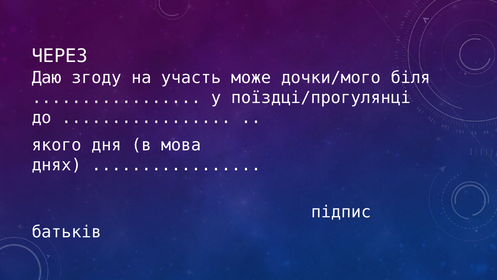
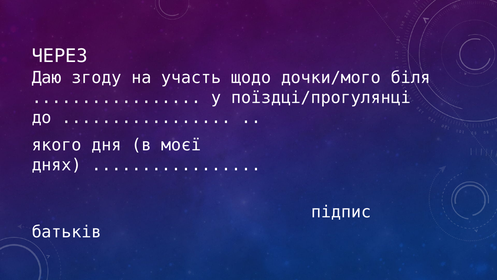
може: може -> щодо
мова: мова -> моєї
